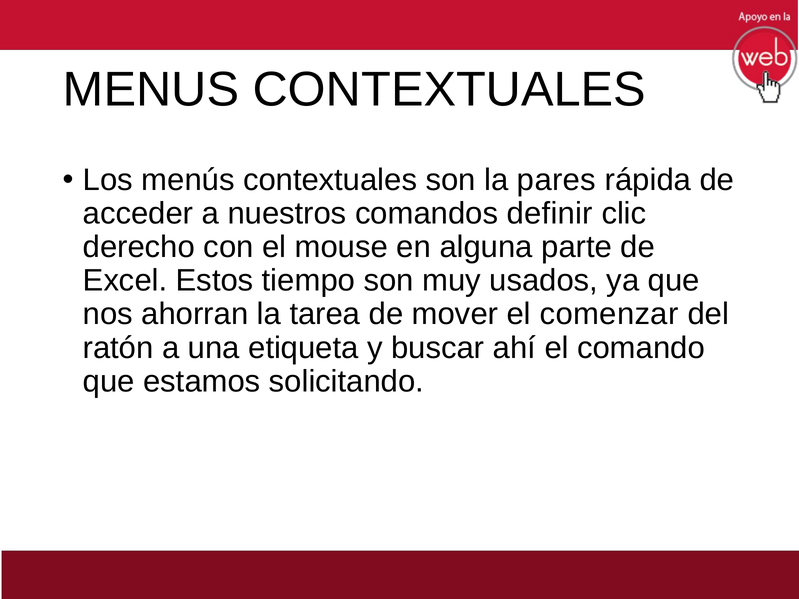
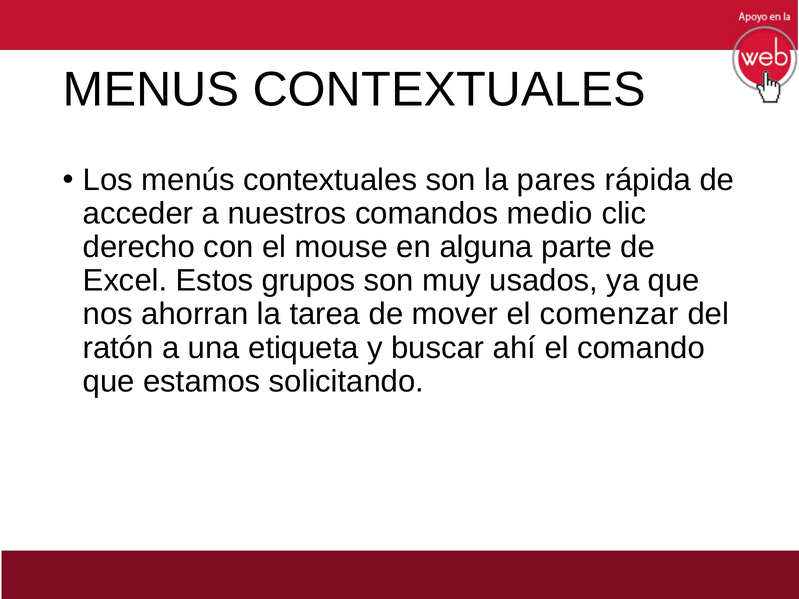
definir: definir -> medio
tiempo: tiempo -> grupos
